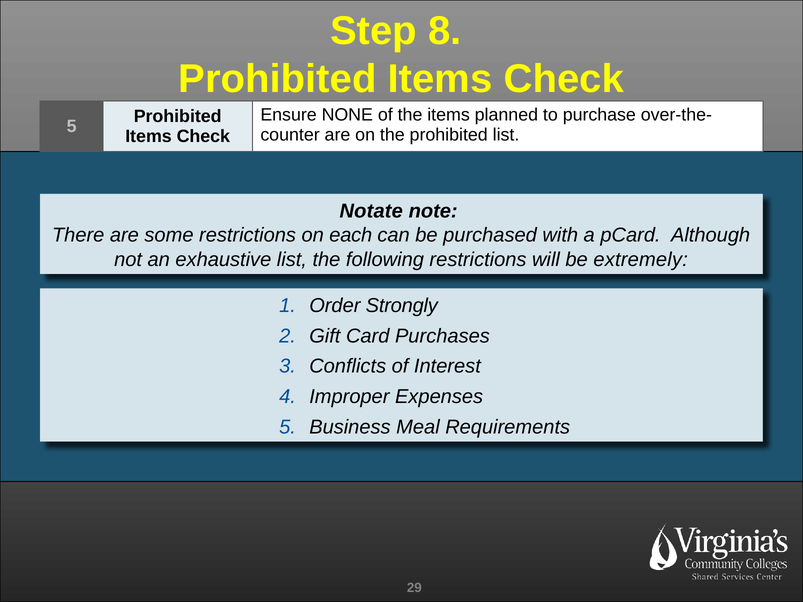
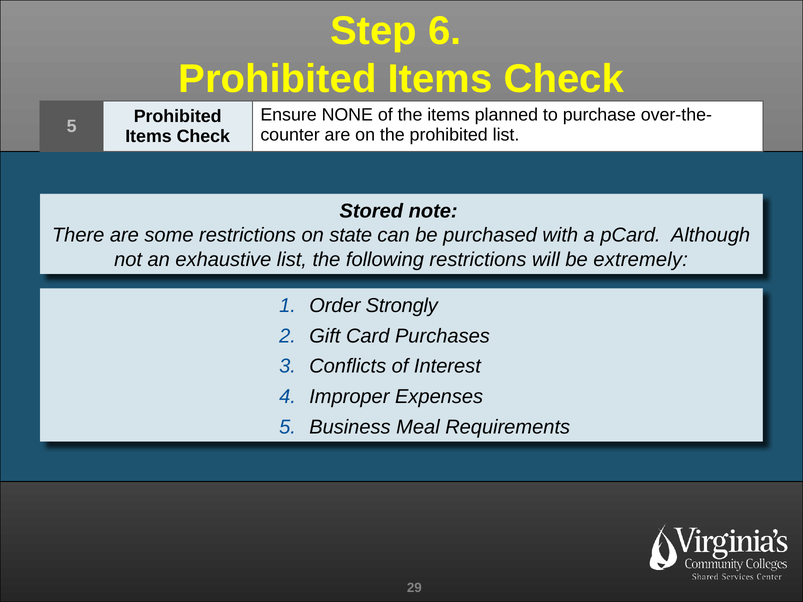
8: 8 -> 6
Notate: Notate -> Stored
each: each -> state
